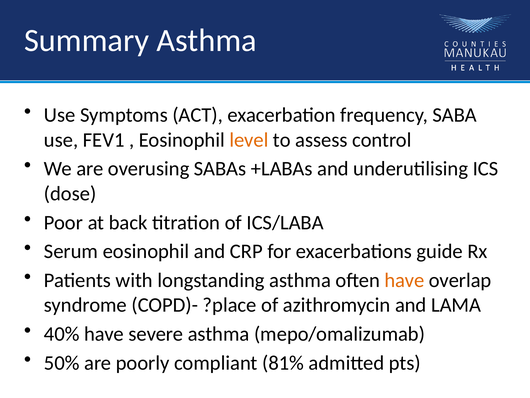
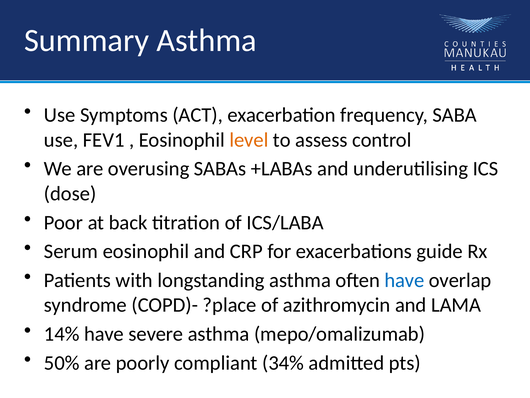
have at (404, 280) colour: orange -> blue
40%: 40% -> 14%
81%: 81% -> 34%
